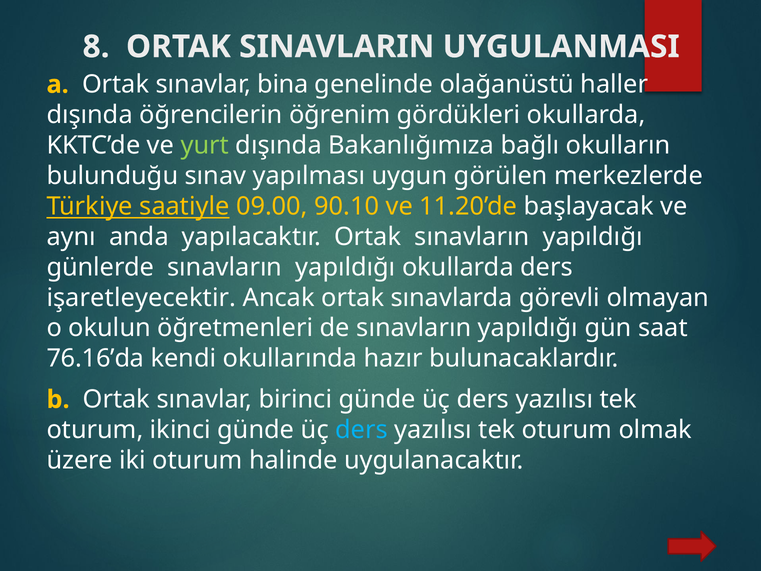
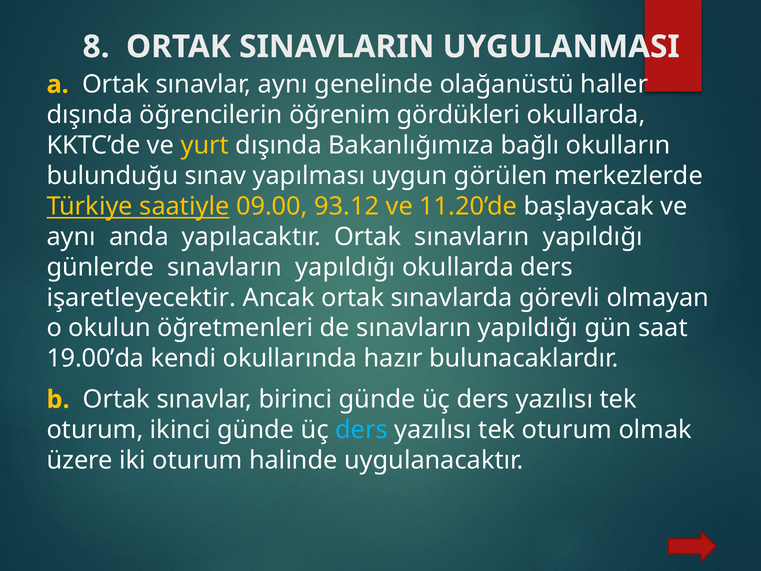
sınavlar bina: bina -> aynı
yurt colour: light green -> yellow
90.10: 90.10 -> 93.12
76.16’da: 76.16’da -> 19.00’da
